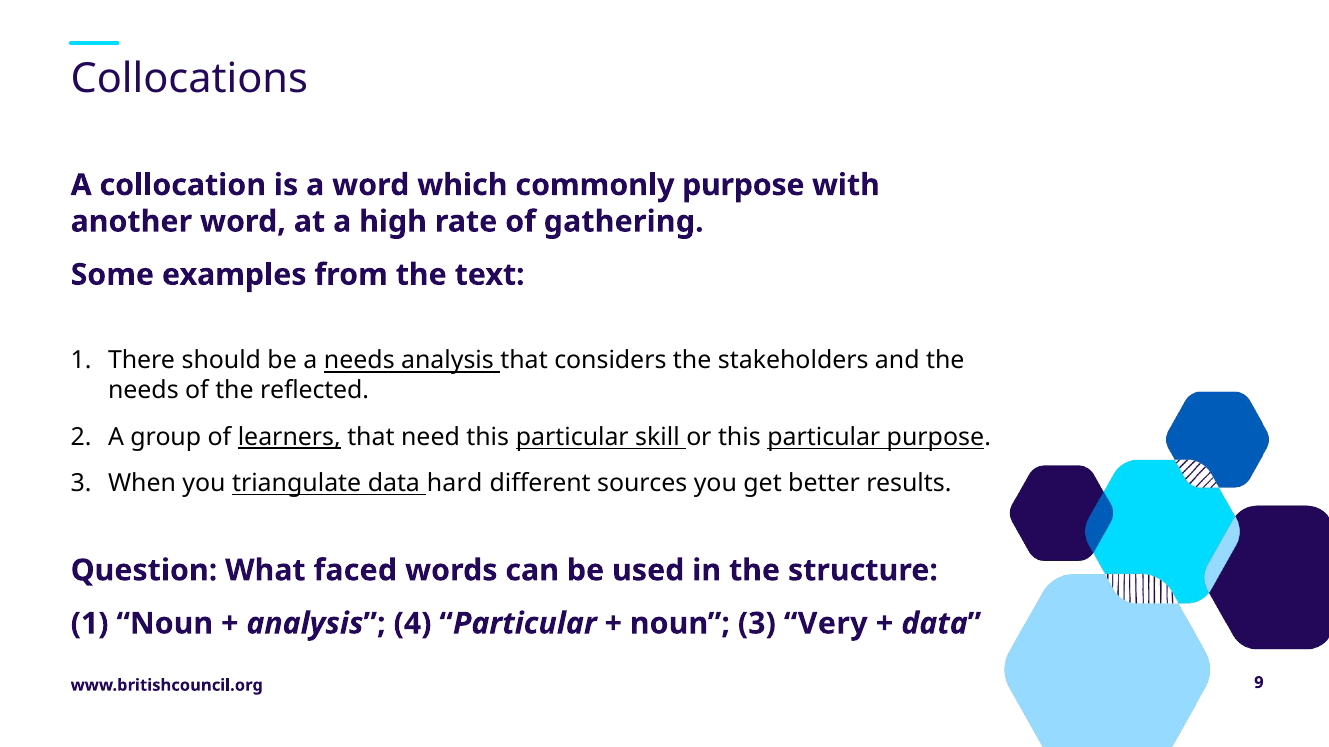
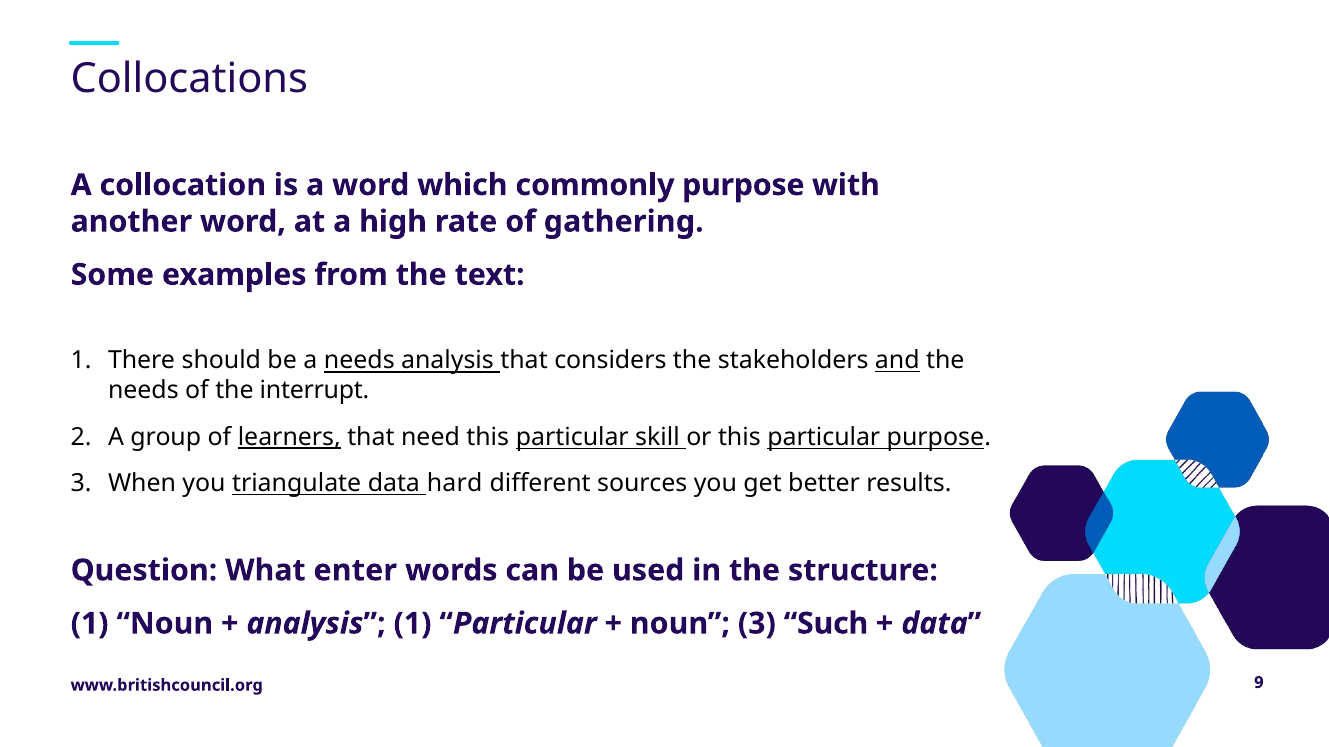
and underline: none -> present
reflected: reflected -> interrupt
faced: faced -> enter
analysis 4: 4 -> 1
Very: Very -> Such
